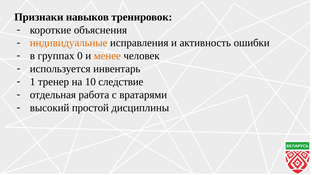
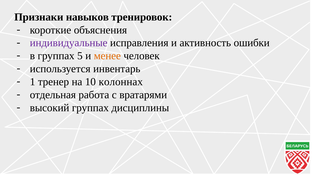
индивидуальные colour: orange -> purple
0: 0 -> 5
следствие: следствие -> колоннах
высокий простой: простой -> группах
